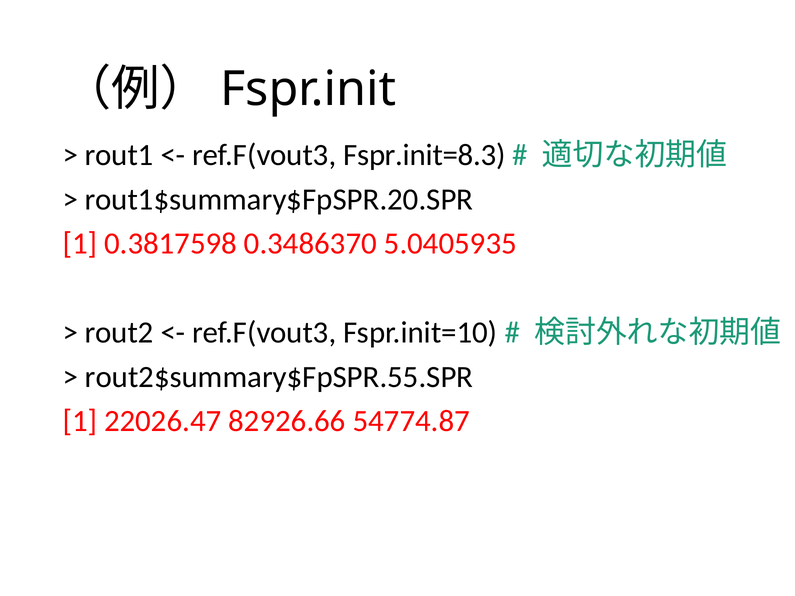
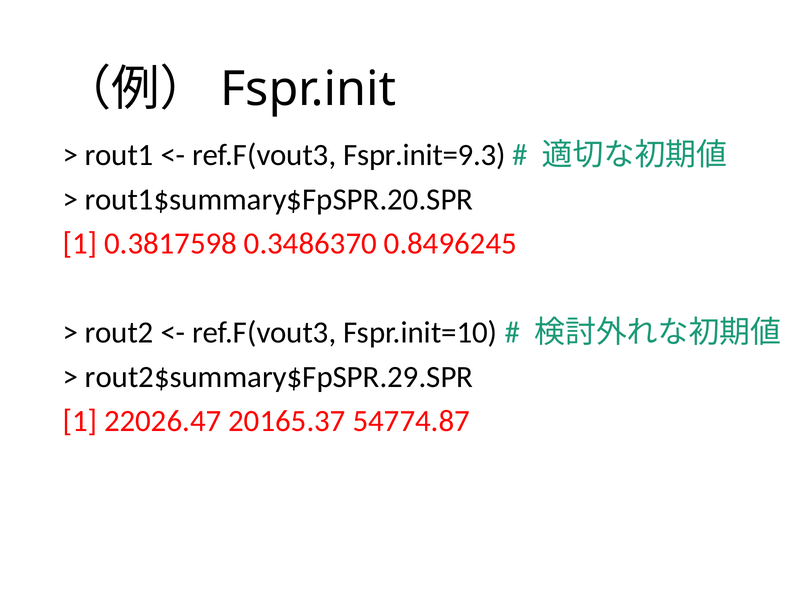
Fspr.init=8.3: Fspr.init=8.3 -> Fspr.init=9.3
5.0405935: 5.0405935 -> 0.8496245
rout2$summary$FpSPR.55.SPR: rout2$summary$FpSPR.55.SPR -> rout2$summary$FpSPR.29.SPR
82926.66: 82926.66 -> 20165.37
